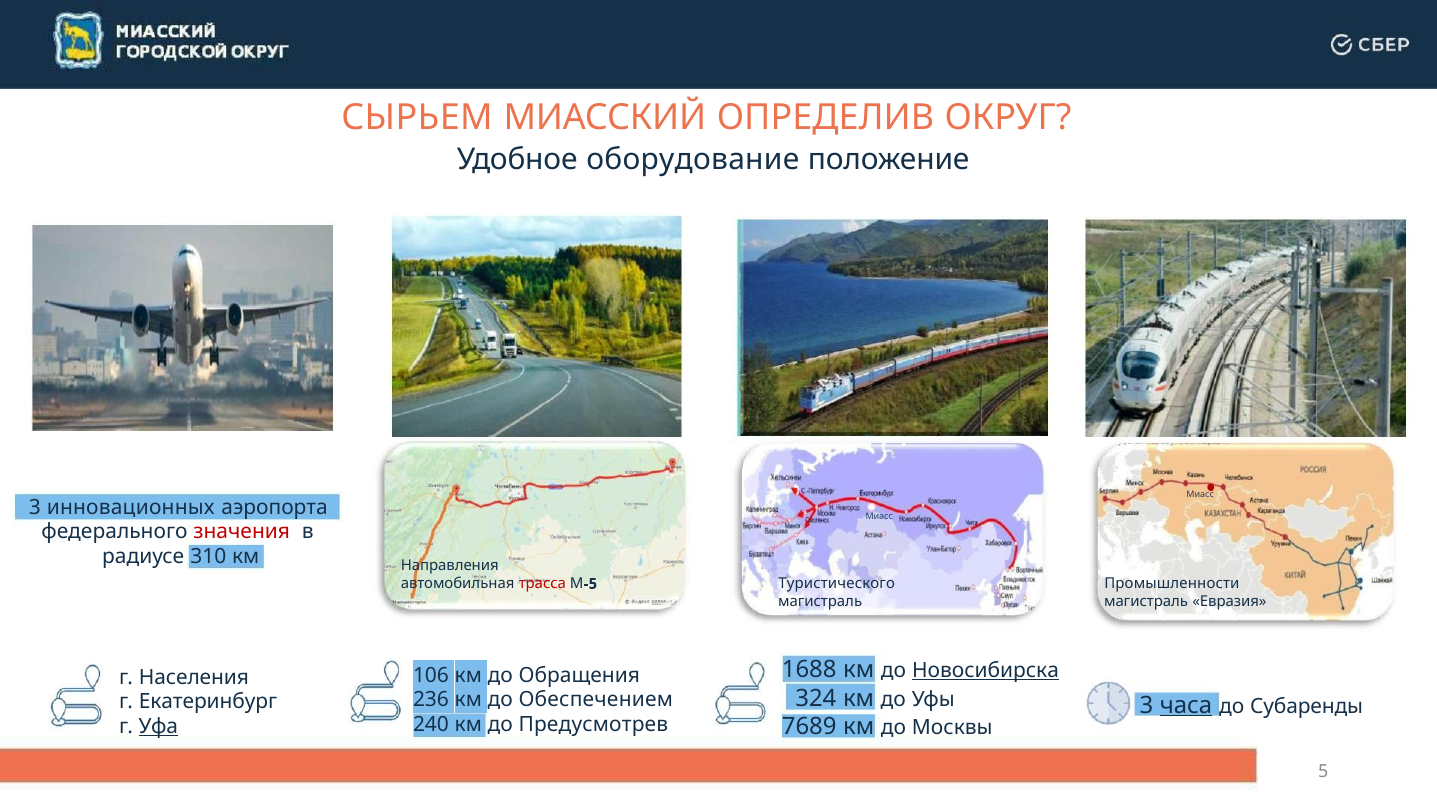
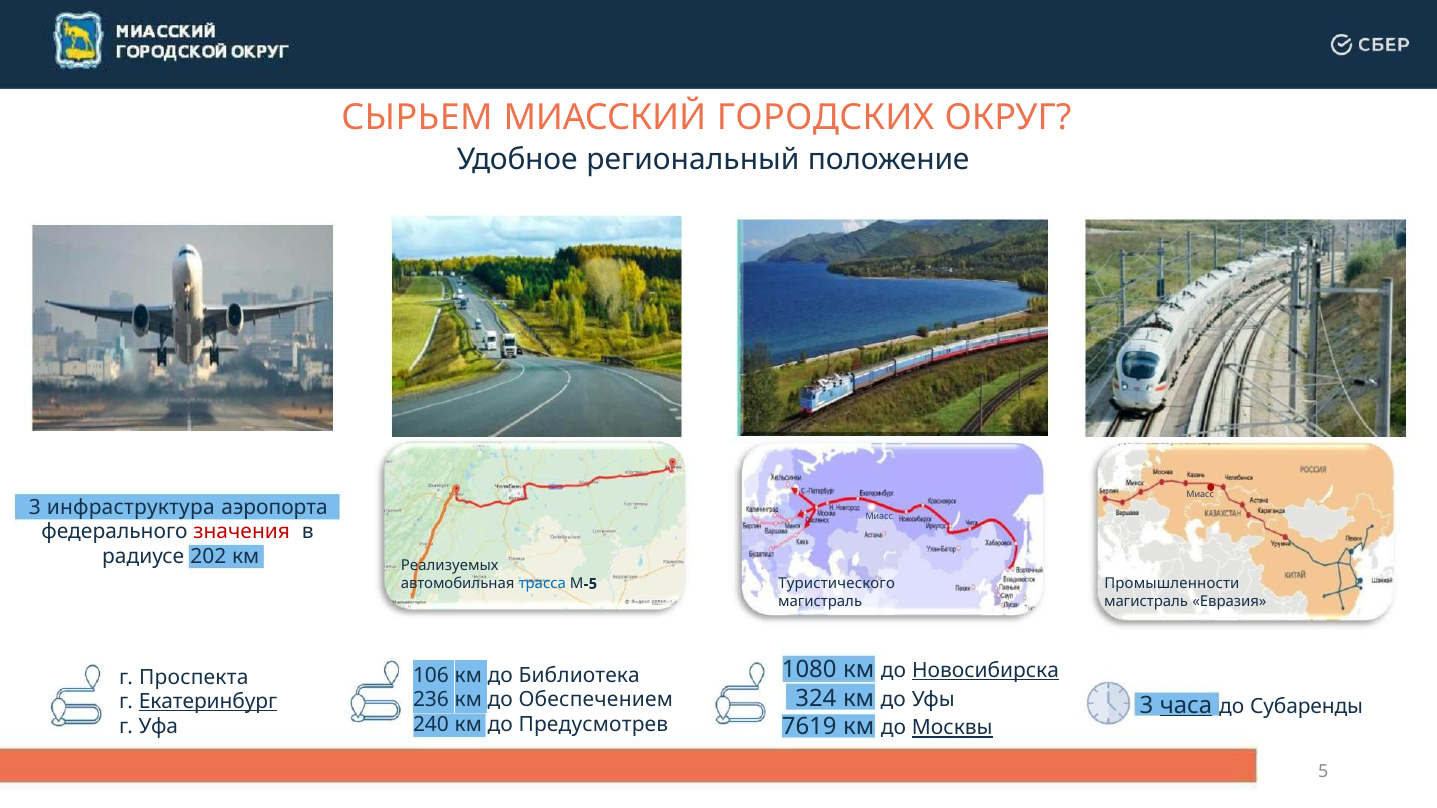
ОПРЕДЕЛИВ: ОПРЕДЕЛИВ -> ГОРОДСКИХ
оборудование: оборудование -> региональный
инновационных: инновационных -> инфраструктура
310: 310 -> 202
Направления: Направления -> Реализуемых
трасса colour: red -> blue
1688: 1688 -> 1080
Обращения: Обращения -> Библиотека
Населения: Населения -> Проспекта
Екатеринбург underline: none -> present
7689: 7689 -> 7619
Москвы underline: none -> present
Уфа underline: present -> none
